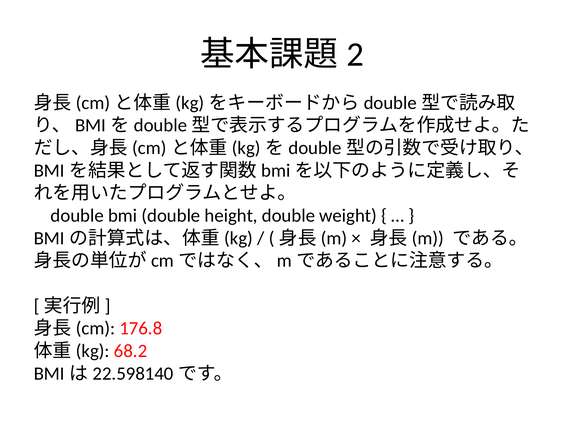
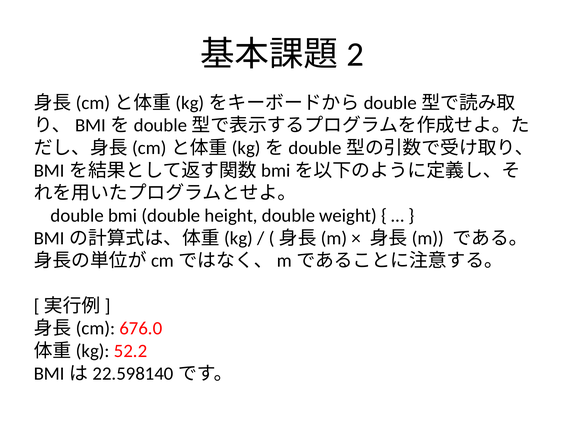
176.8: 176.8 -> 676.0
68.2: 68.2 -> 52.2
